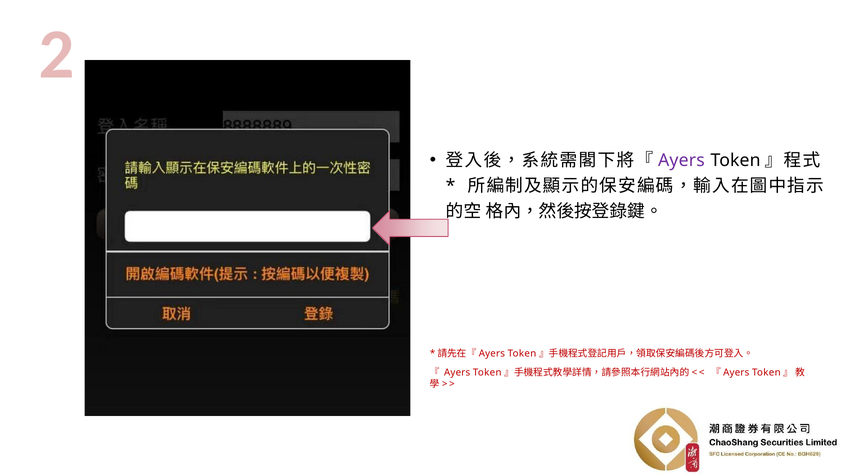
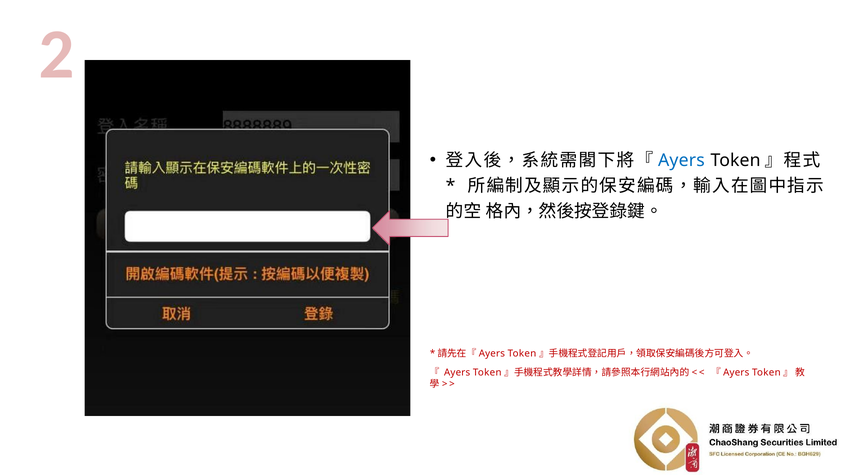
Ayers at (681, 161) colour: purple -> blue
